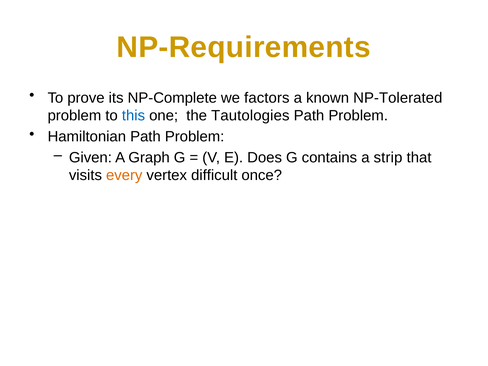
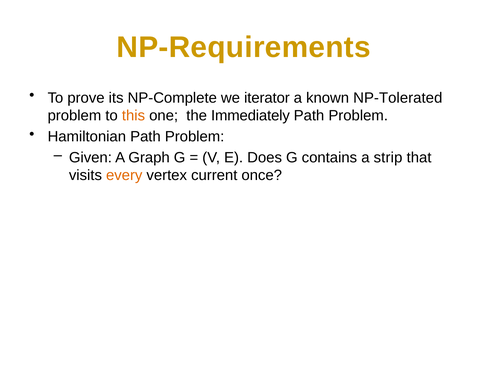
factors: factors -> iterator
this colour: blue -> orange
Tautologies: Tautologies -> Immediately
difficult: difficult -> current
